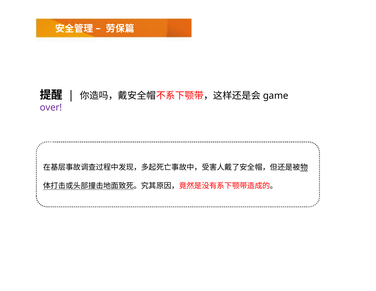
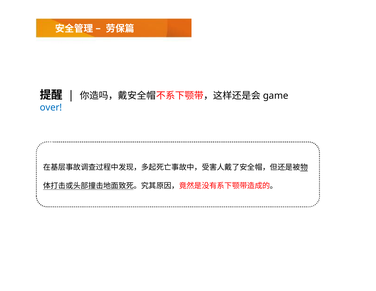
over colour: purple -> blue
